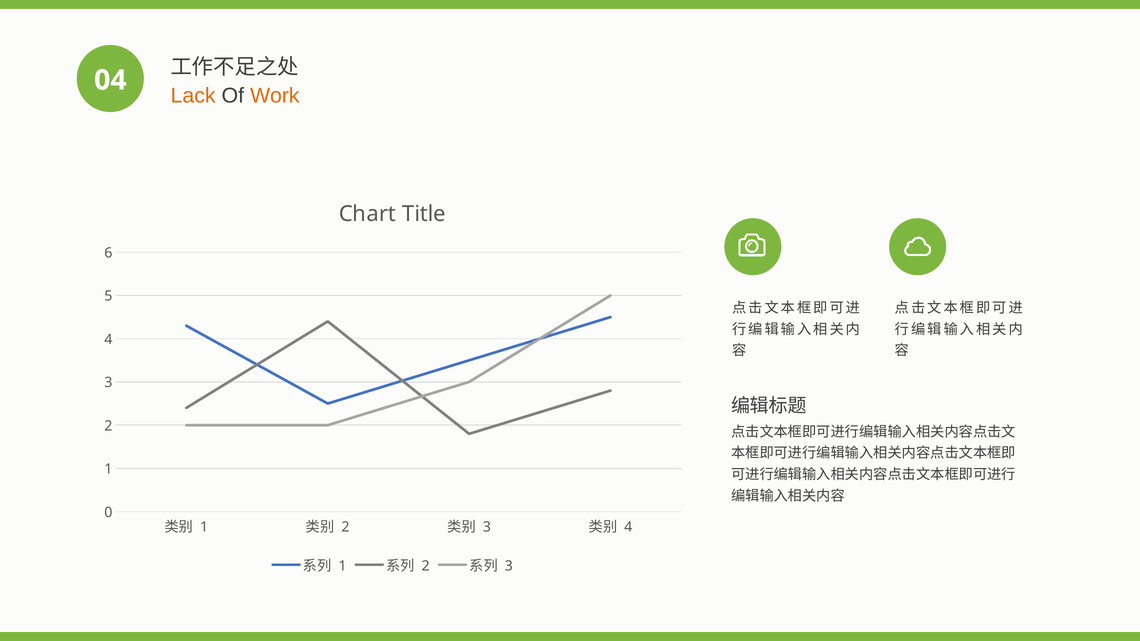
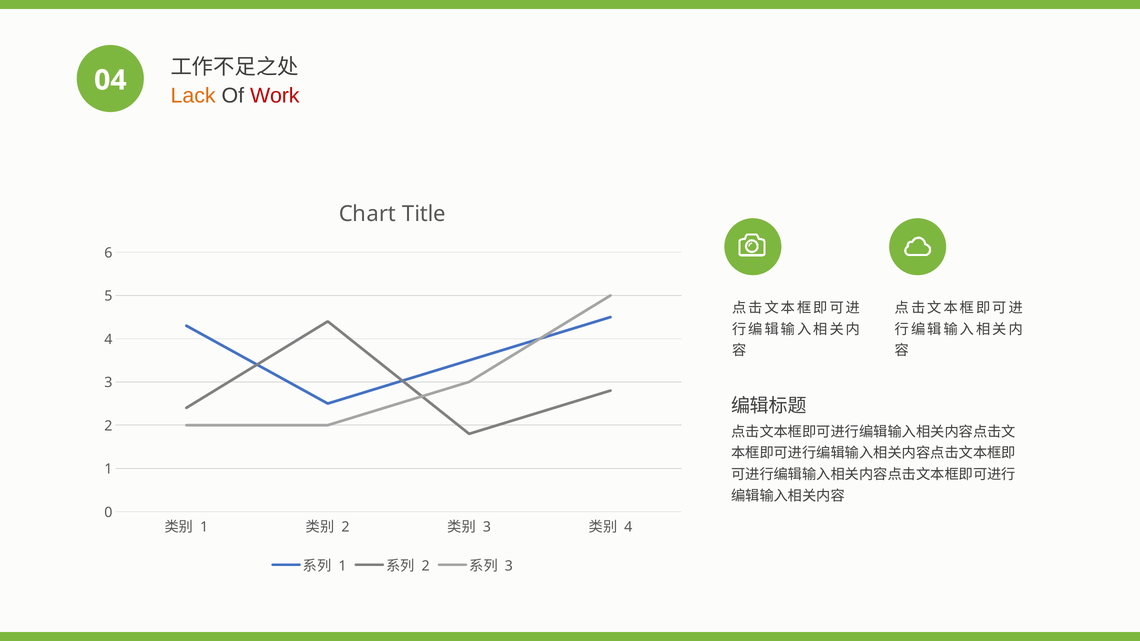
Work colour: orange -> red
